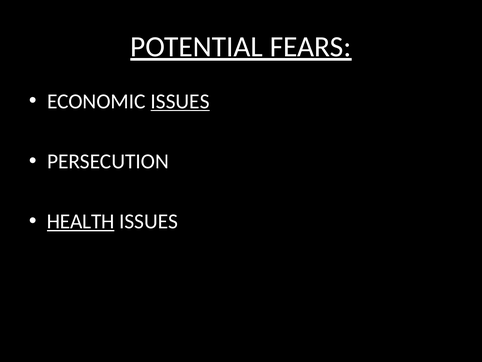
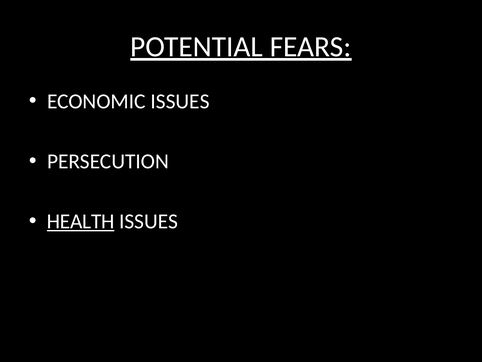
ISSUES at (180, 101) underline: present -> none
